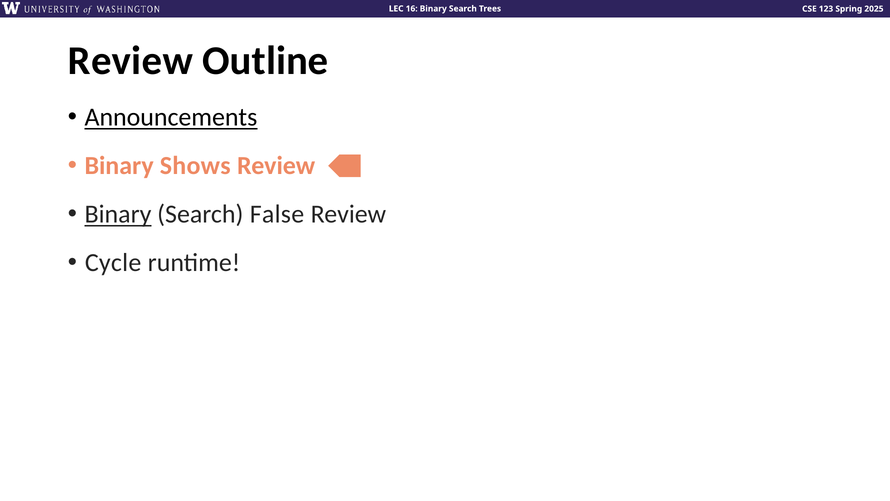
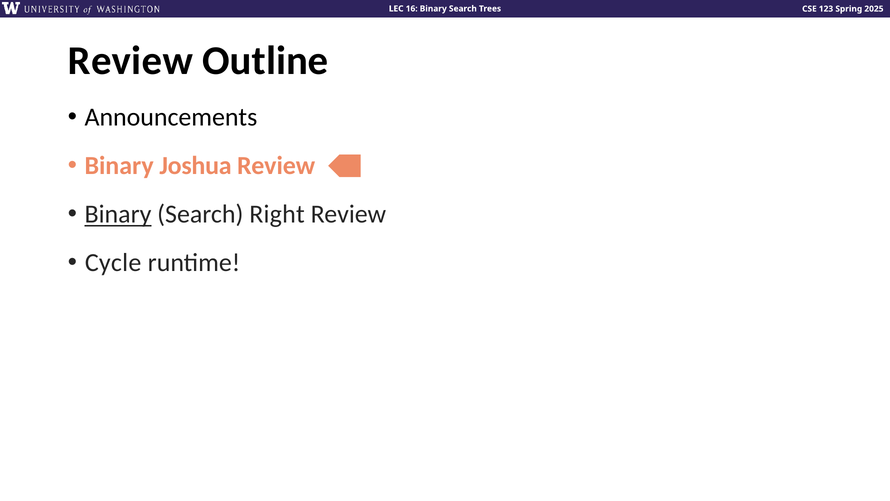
Announcements underline: present -> none
Shows: Shows -> Joshua
False: False -> Right
